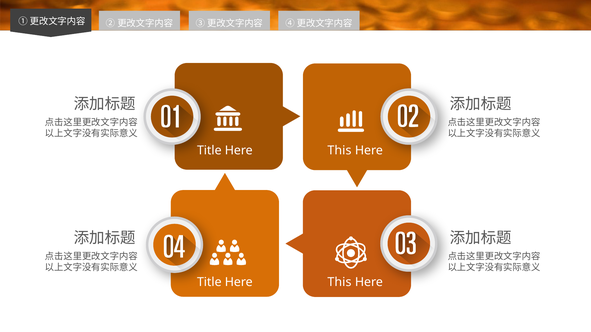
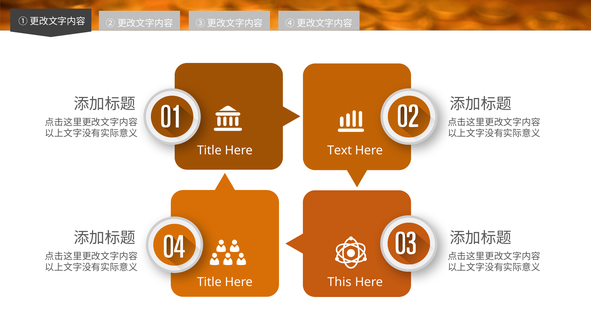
This at (339, 151): This -> Text
